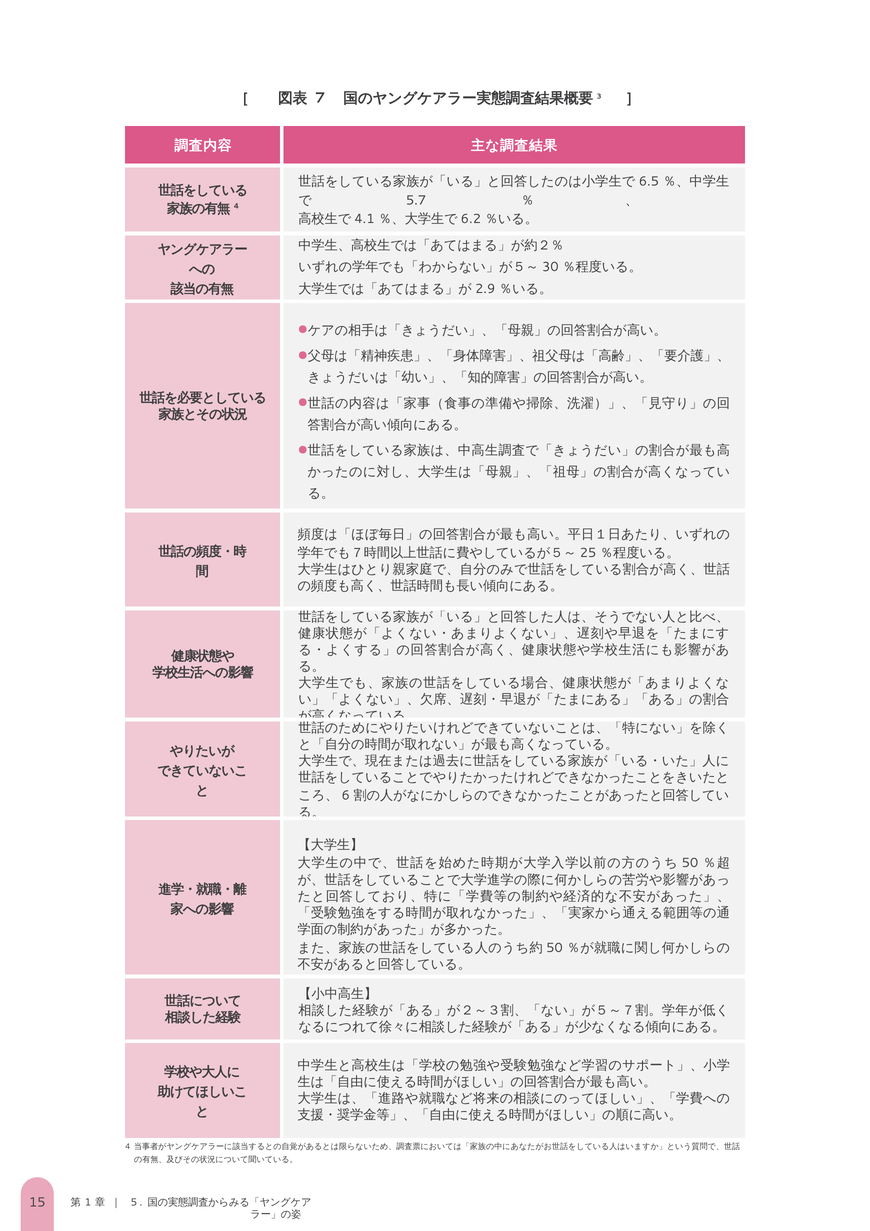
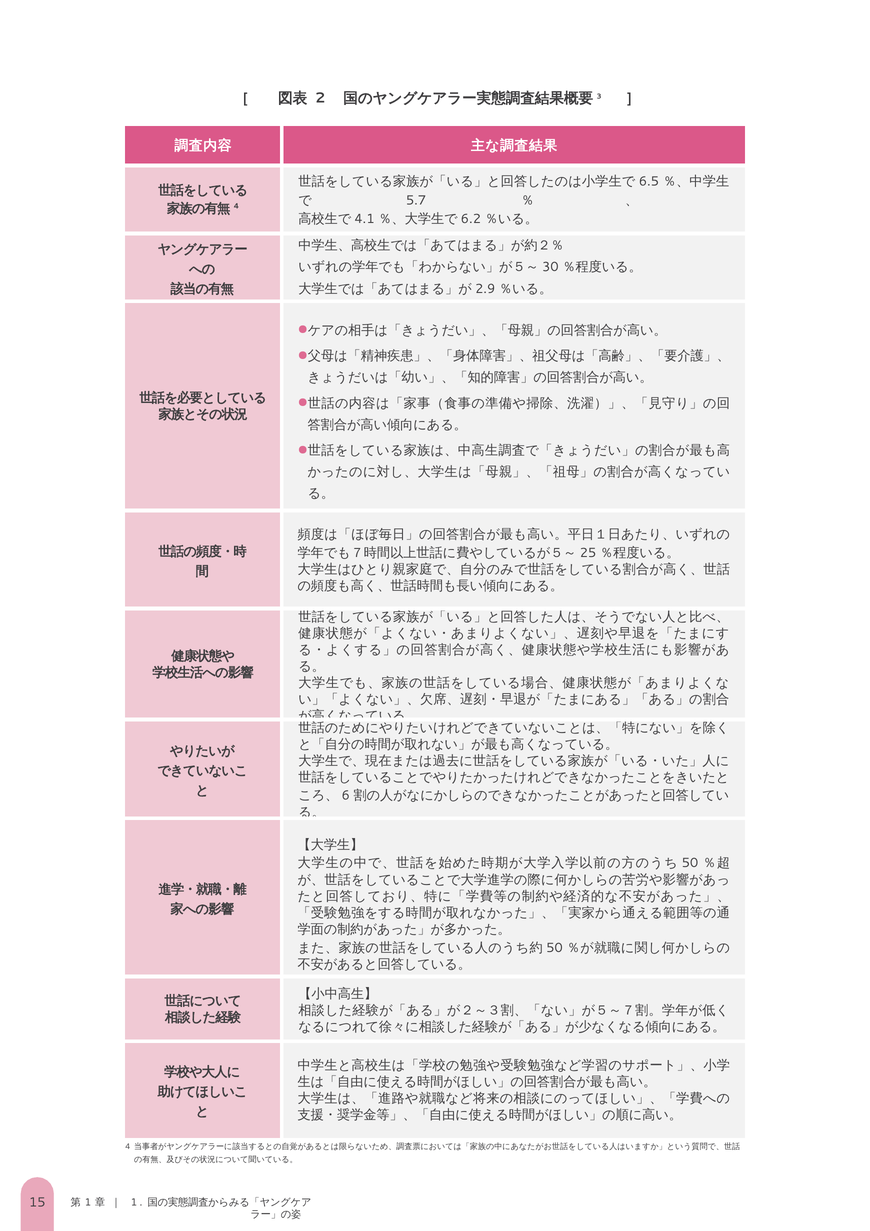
7: 7 -> 2
5 at (134, 1202): 5 -> 1
